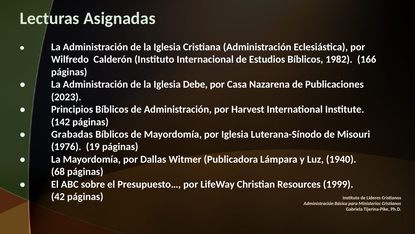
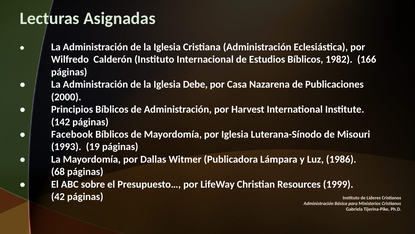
2023: 2023 -> 2000
Grabadas: Grabadas -> Facebook
1976: 1976 -> 1993
1940: 1940 -> 1986
